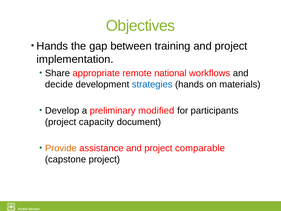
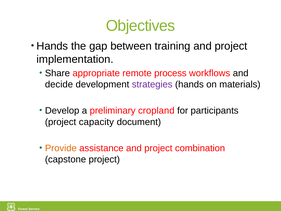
national: national -> process
strategies colour: blue -> purple
modified: modified -> cropland
comparable: comparable -> combination
